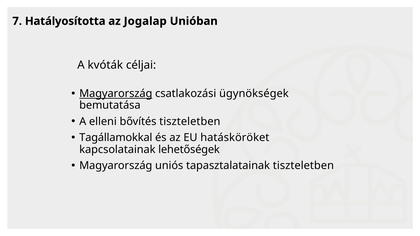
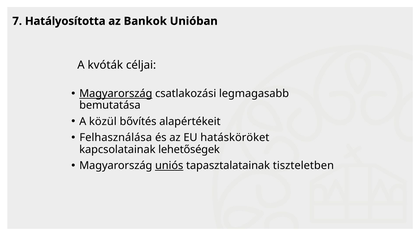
Jogalap: Jogalap -> Bankok
ügynökségek: ügynökségek -> legmagasabb
elleni: elleni -> közül
bővítés tiszteletben: tiszteletben -> alapértékeit
Tagállamokkal: Tagállamokkal -> Felhasználása
uniós underline: none -> present
